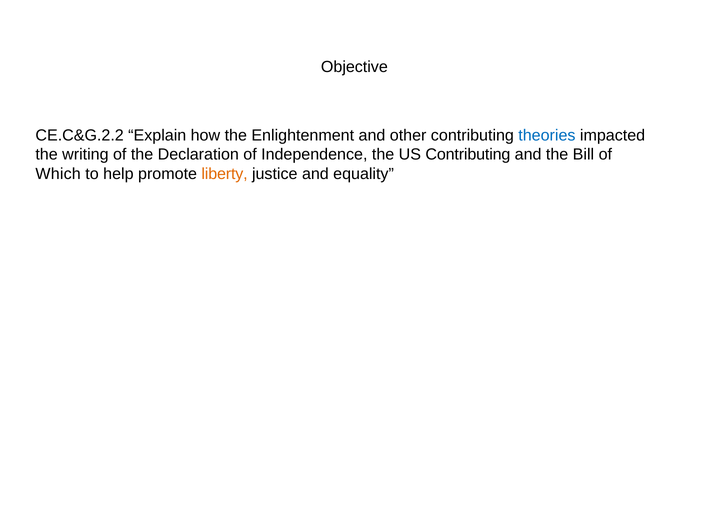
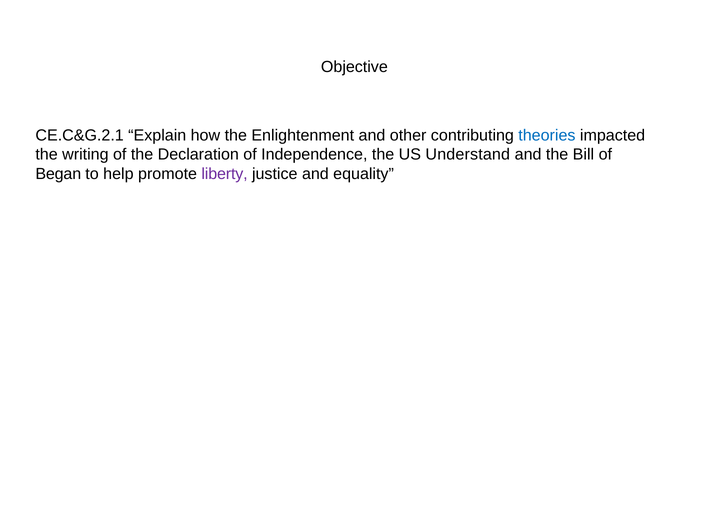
CE.C&G.2.2: CE.C&G.2.2 -> CE.C&G.2.1
US Contributing: Contributing -> Understand
Which: Which -> Began
liberty colour: orange -> purple
